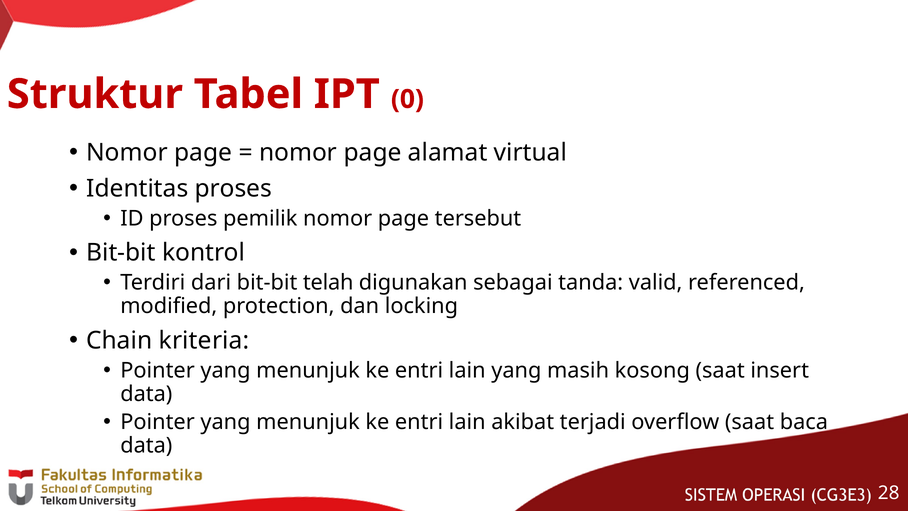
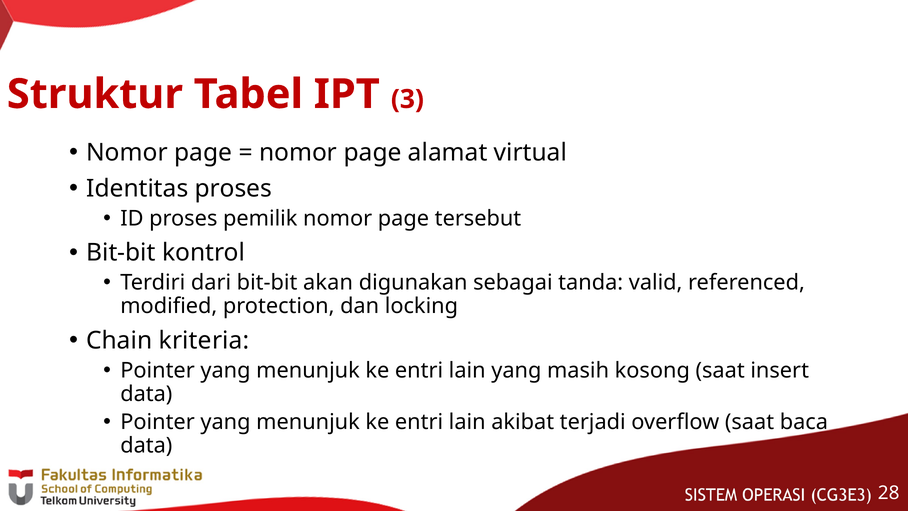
0: 0 -> 3
telah: telah -> akan
